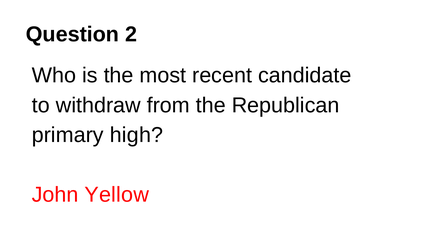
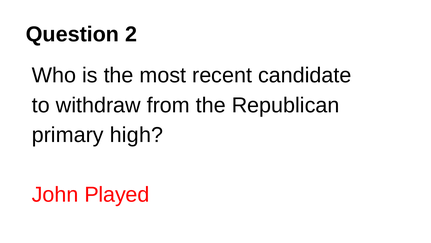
Yellow: Yellow -> Played
